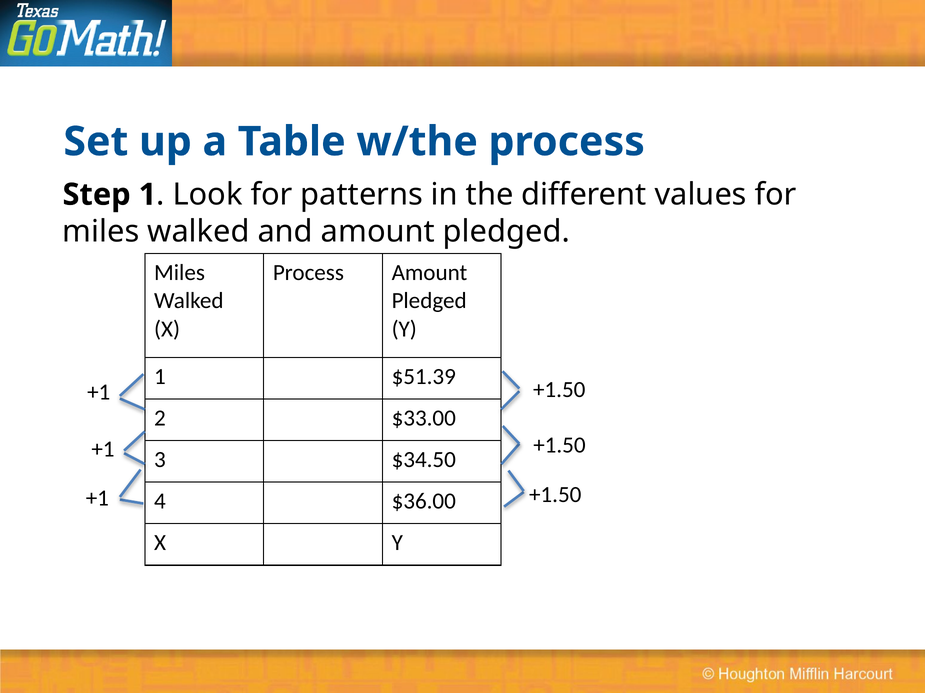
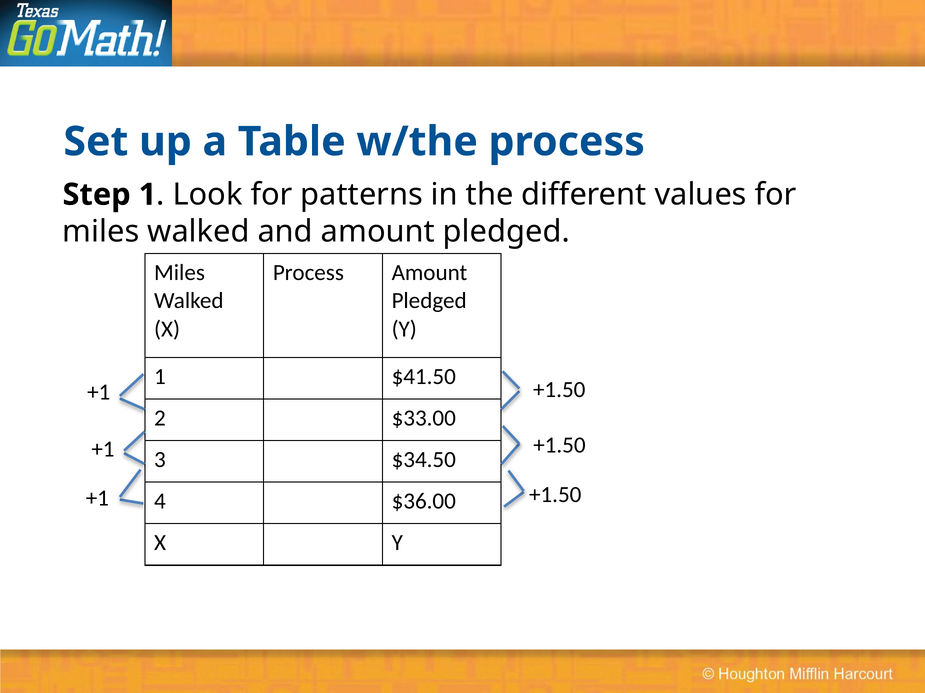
$51.39: $51.39 -> $41.50
